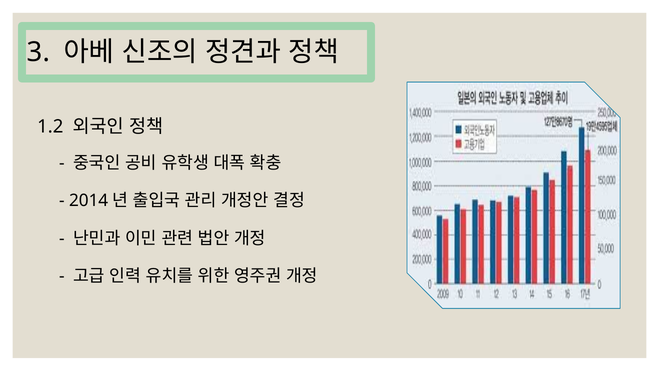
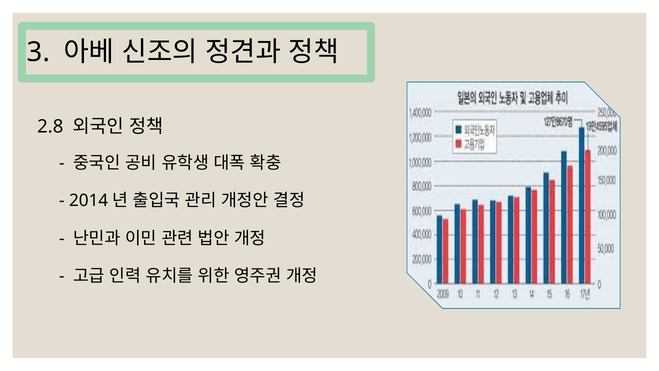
1.2: 1.2 -> 2.8
